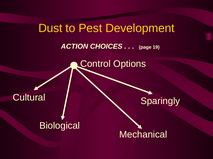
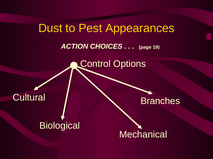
Development: Development -> Appearances
Sparingly: Sparingly -> Branches
